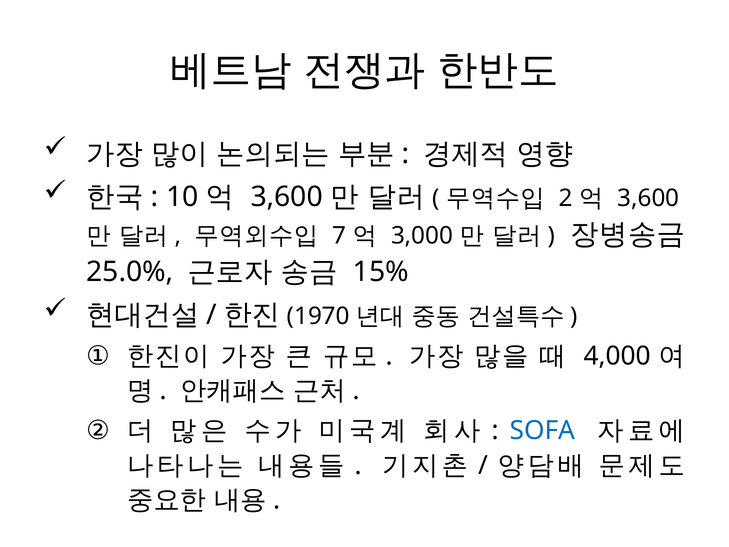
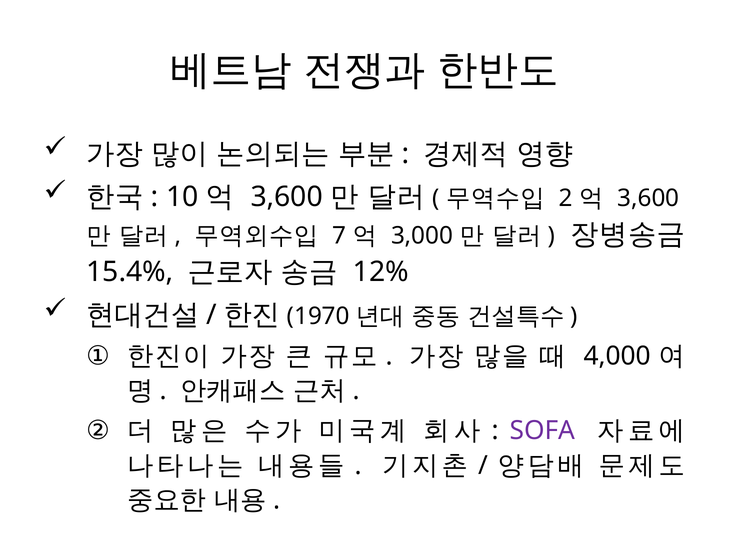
25.0%: 25.0% -> 15.4%
15%: 15% -> 12%
SOFA colour: blue -> purple
